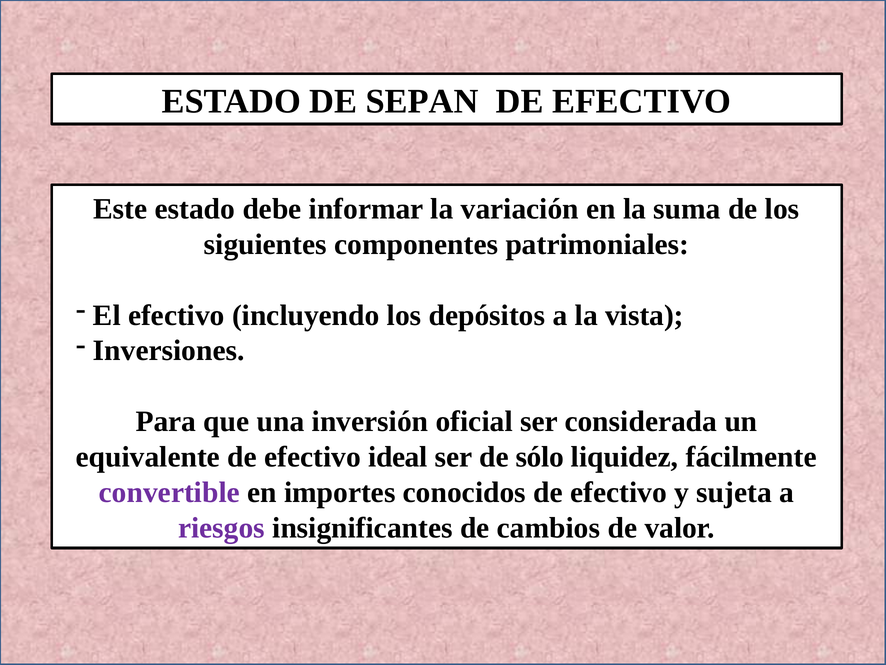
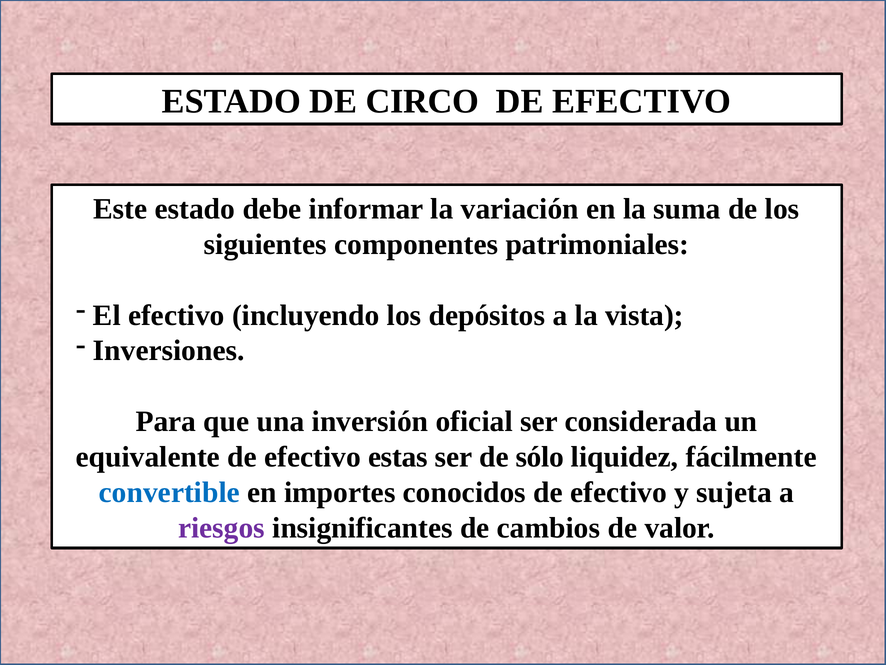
SEPAN: SEPAN -> CIRCO
ideal: ideal -> estas
convertible colour: purple -> blue
